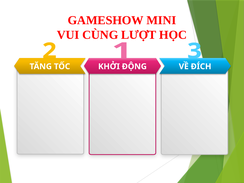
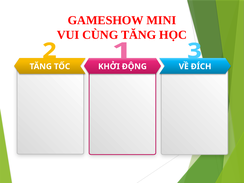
CÙNG LƯỢT: LƯỢT -> TĂNG
